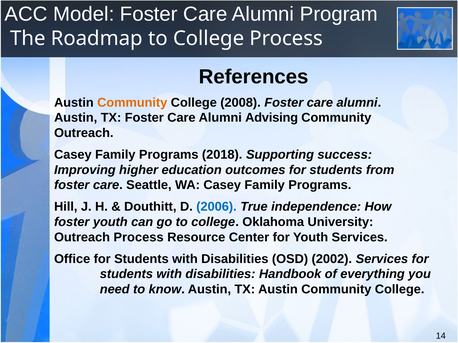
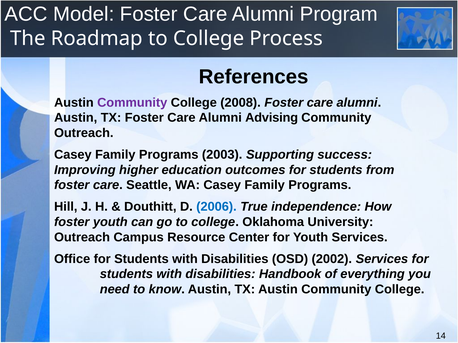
Community at (132, 103) colour: orange -> purple
2018: 2018 -> 2003
Outreach Process: Process -> Campus
